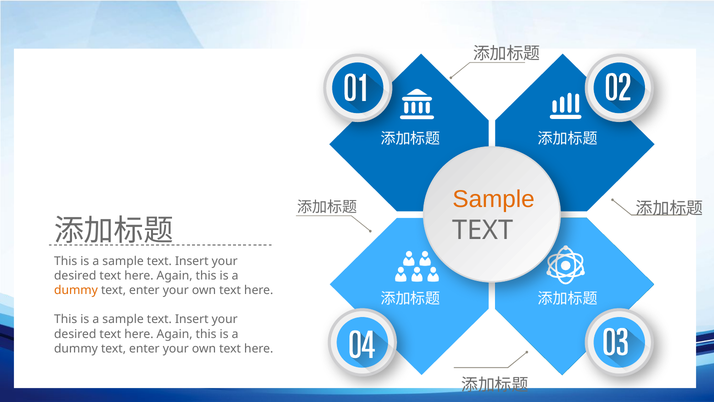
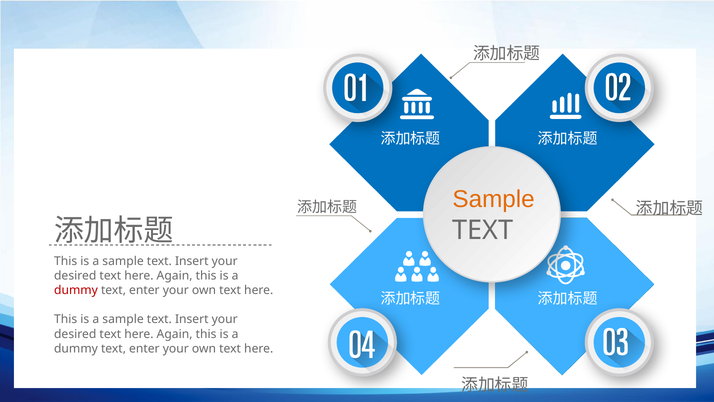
dummy at (76, 290) colour: orange -> red
